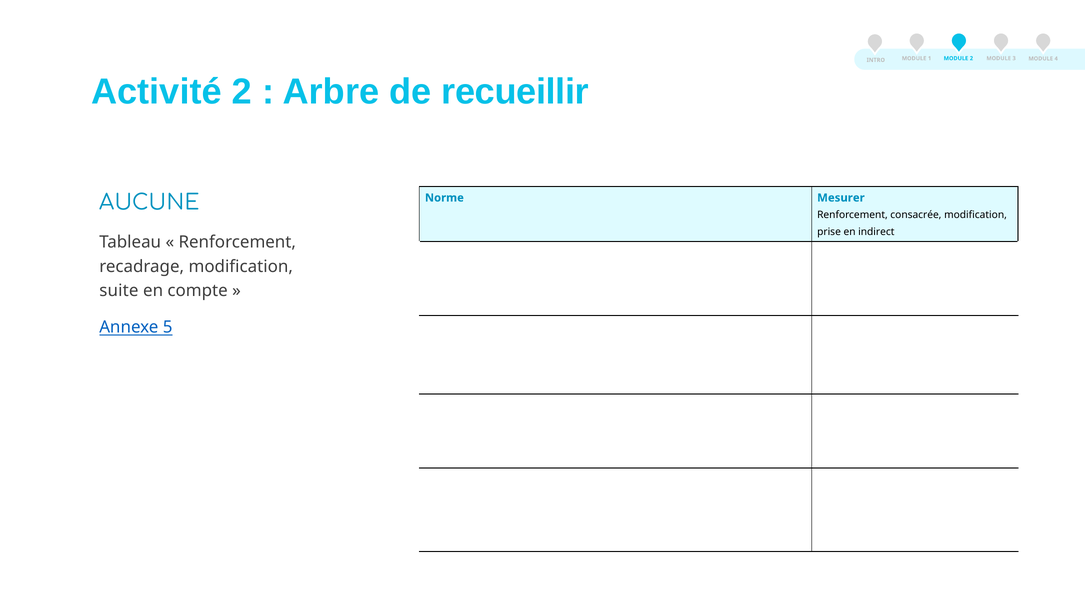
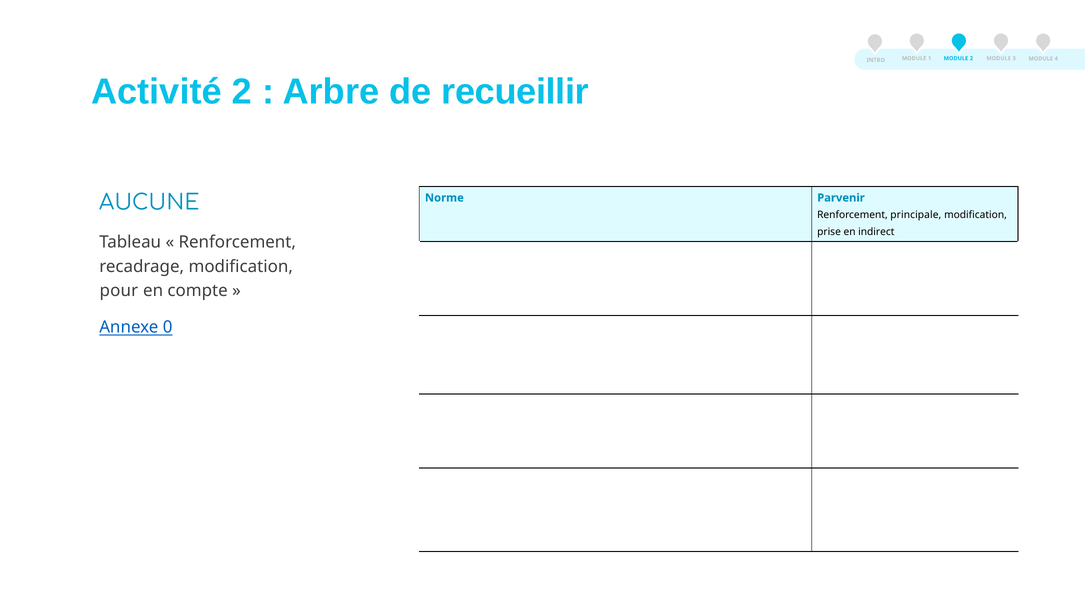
Mesurer: Mesurer -> Parvenir
consacrée: consacrée -> principale
suite: suite -> pour
5: 5 -> 0
